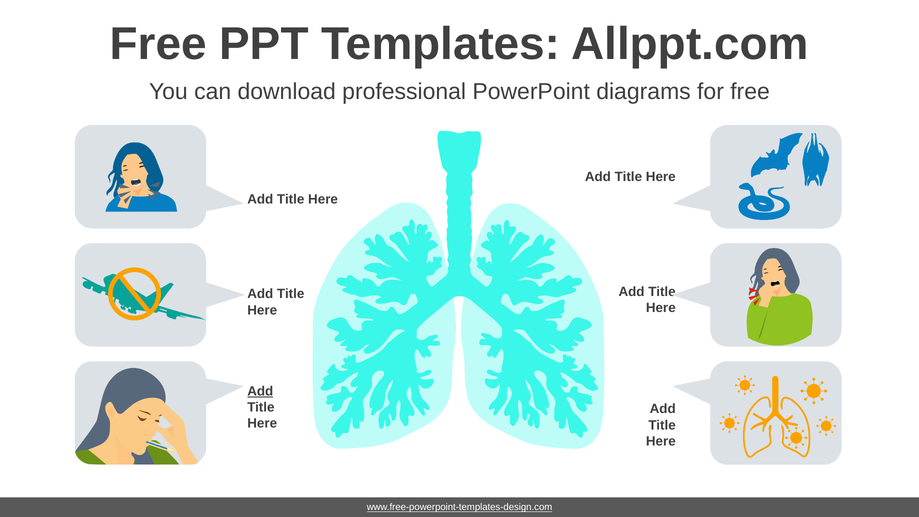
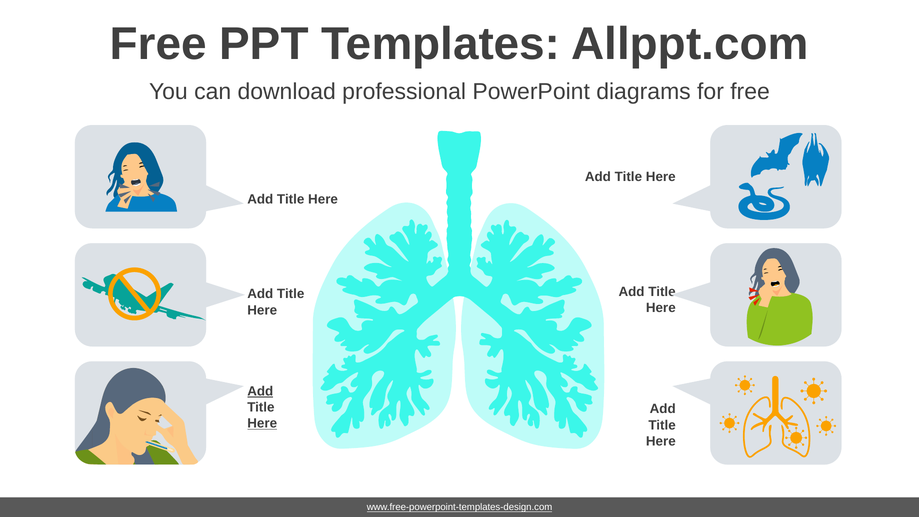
Here at (262, 423) underline: none -> present
